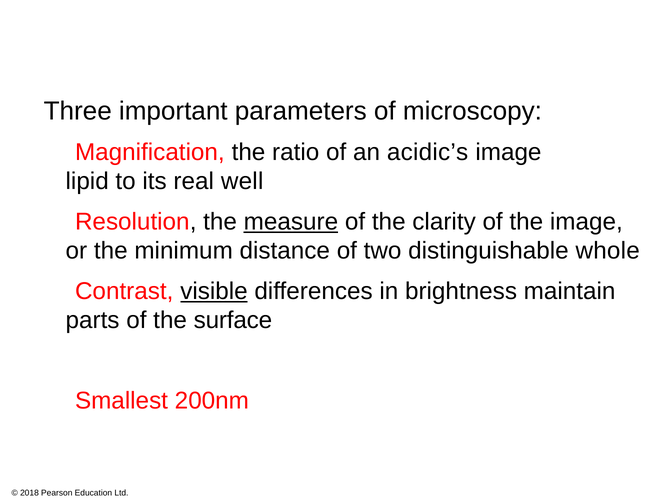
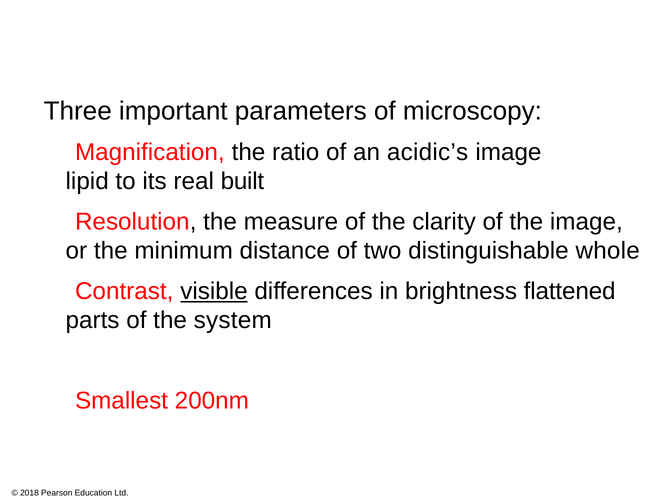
well: well -> built
measure underline: present -> none
maintain: maintain -> flattened
surface: surface -> system
